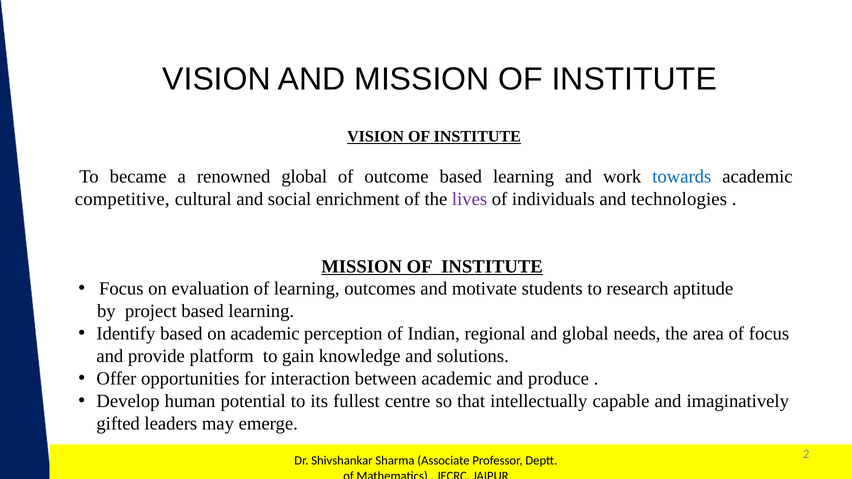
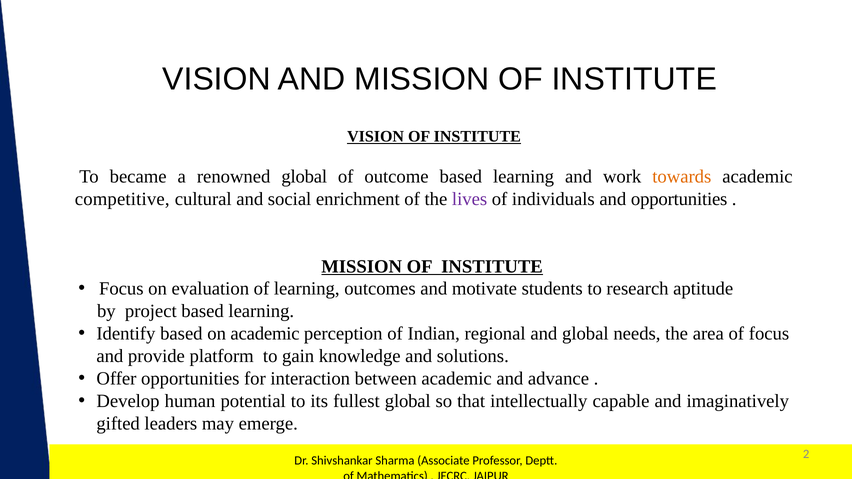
towards colour: blue -> orange
and technologies: technologies -> opportunities
produce: produce -> advance
fullest centre: centre -> global
